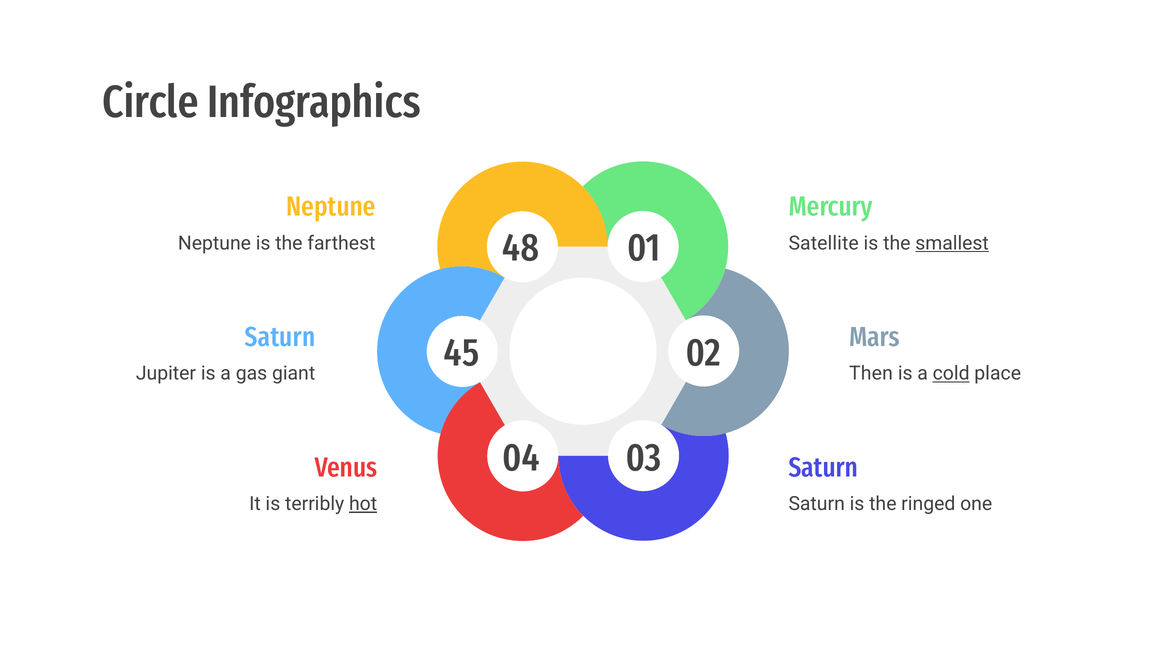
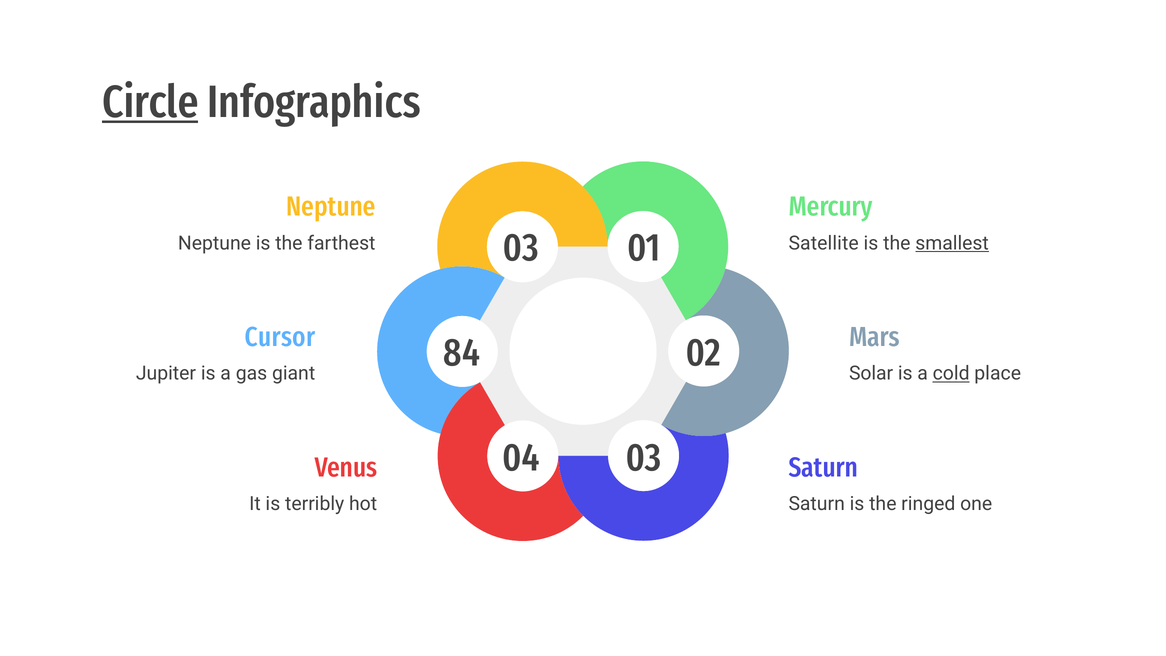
Circle underline: none -> present
farthest 48: 48 -> 03
Saturn at (280, 337): Saturn -> Cursor
45: 45 -> 84
Then: Then -> Solar
hot underline: present -> none
